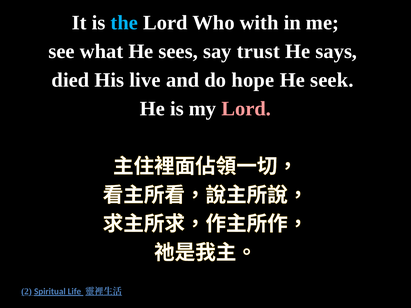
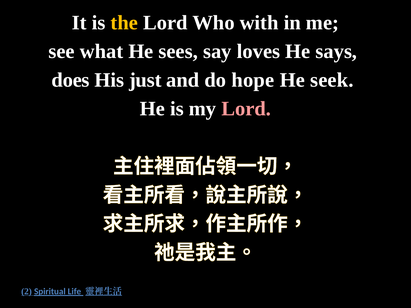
the colour: light blue -> yellow
trust: trust -> loves
died: died -> does
live: live -> just
